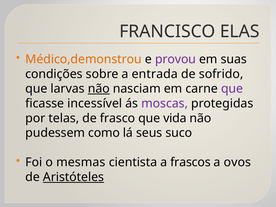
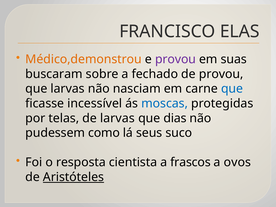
condições: condições -> buscaram
entrada: entrada -> fechado
de sofrido: sofrido -> provou
não at (99, 89) underline: present -> none
que at (232, 89) colour: purple -> blue
moscas colour: purple -> blue
de frasco: frasco -> larvas
vida: vida -> dias
mesmas: mesmas -> resposta
